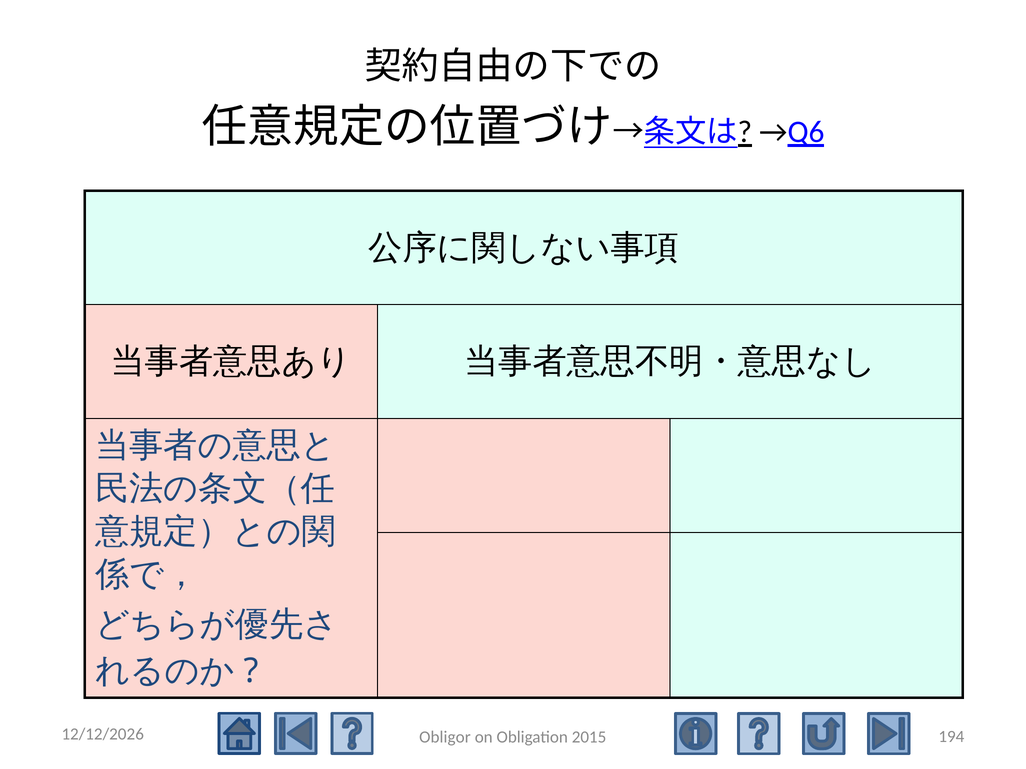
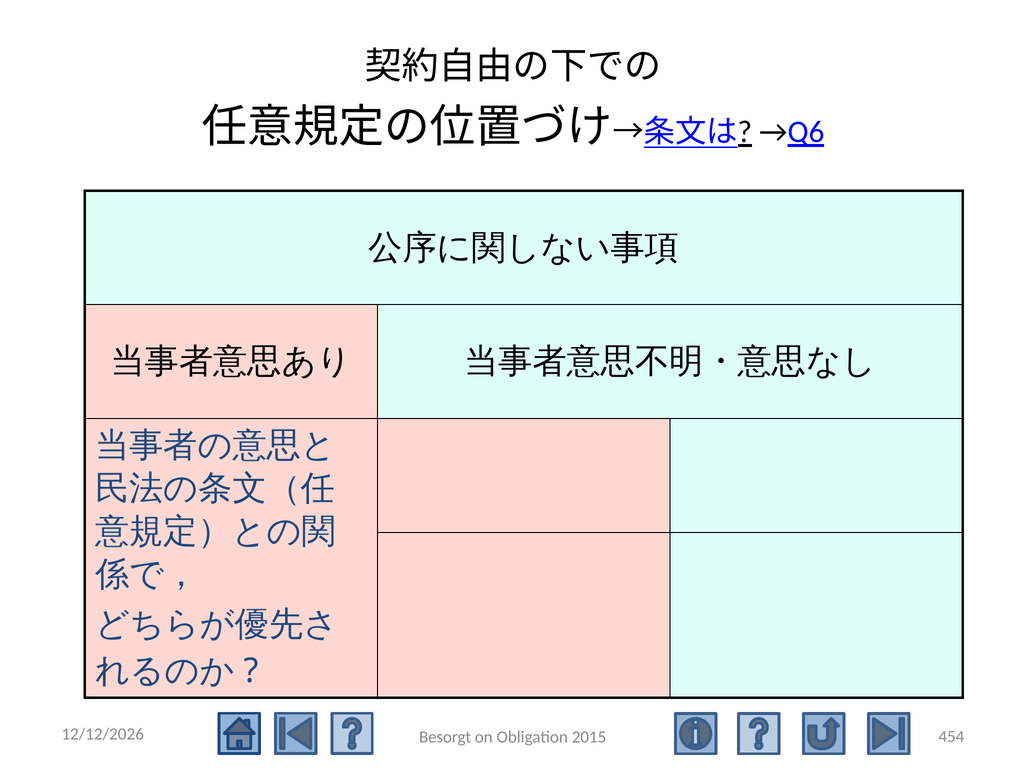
Obligor: Obligor -> Besorgt
194: 194 -> 454
